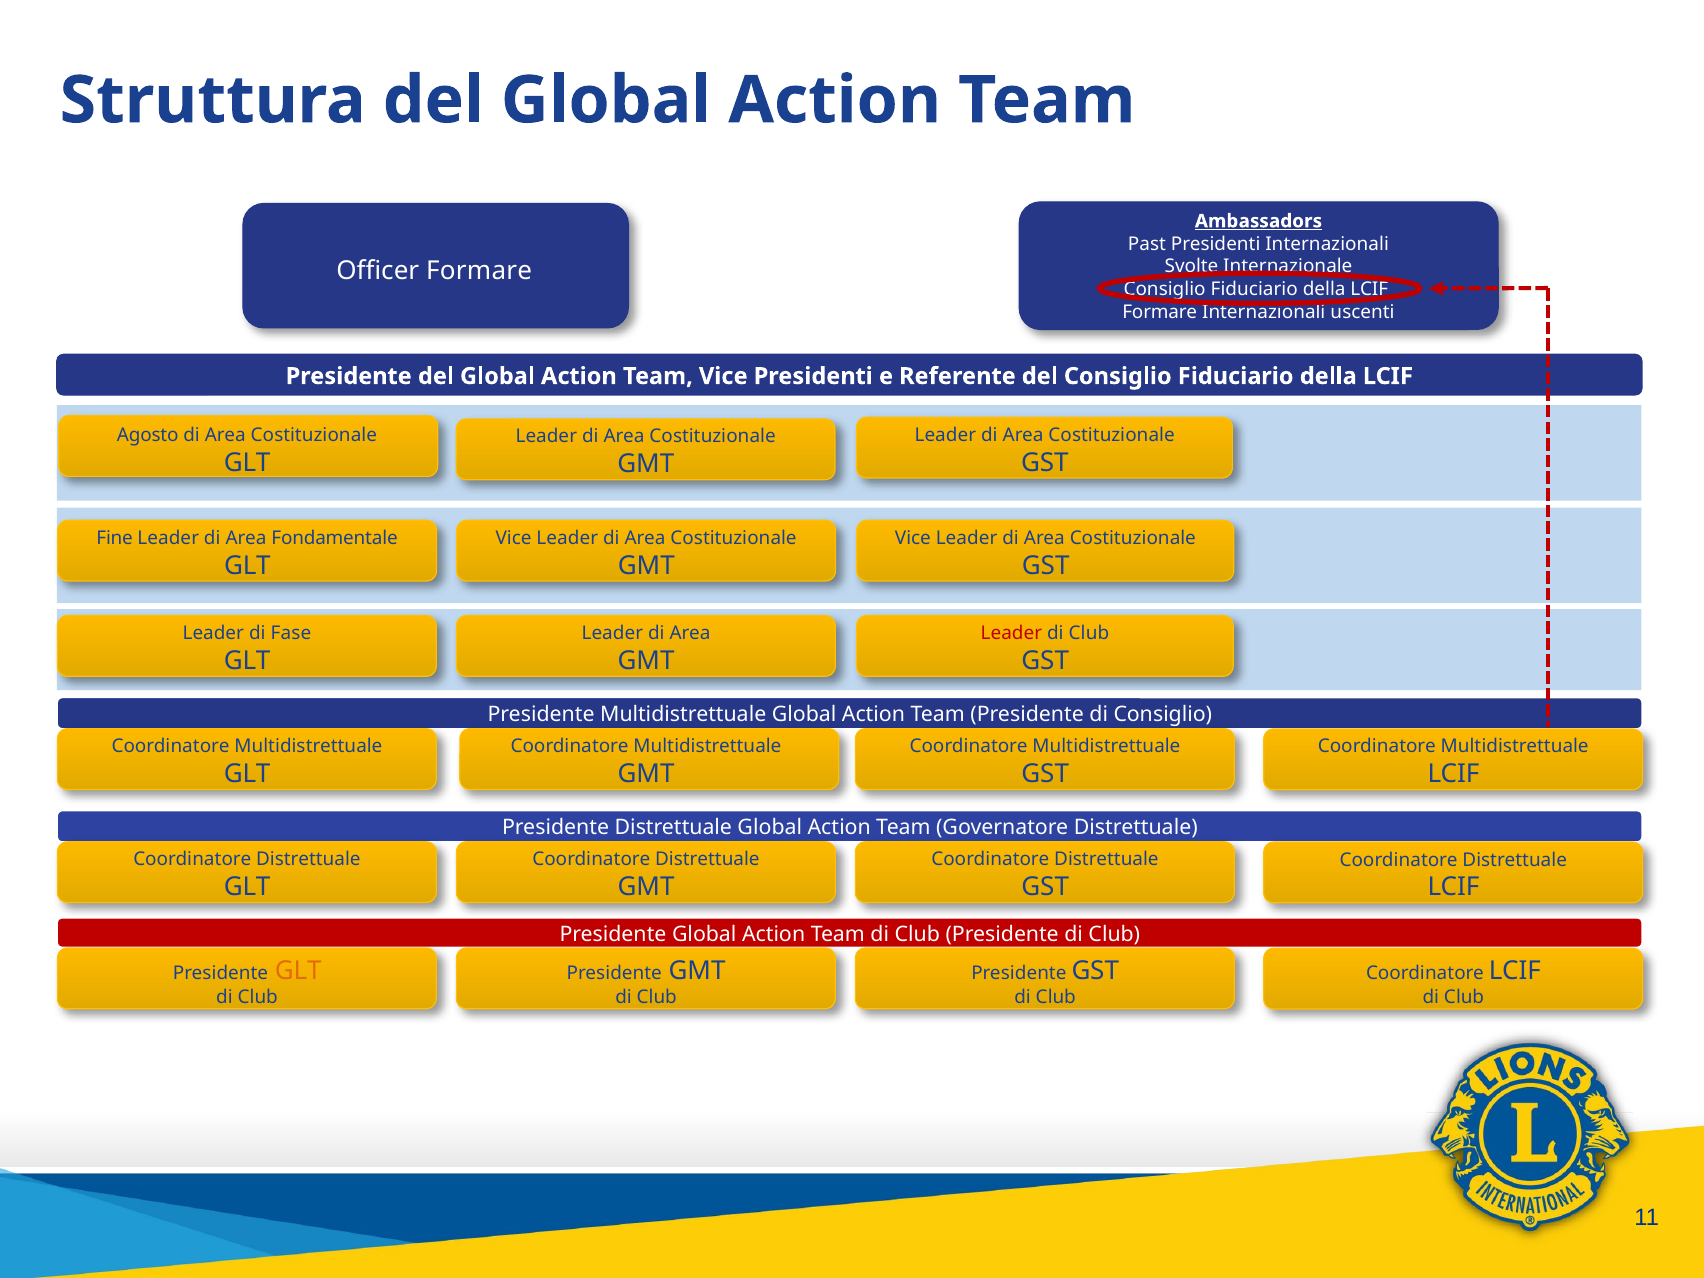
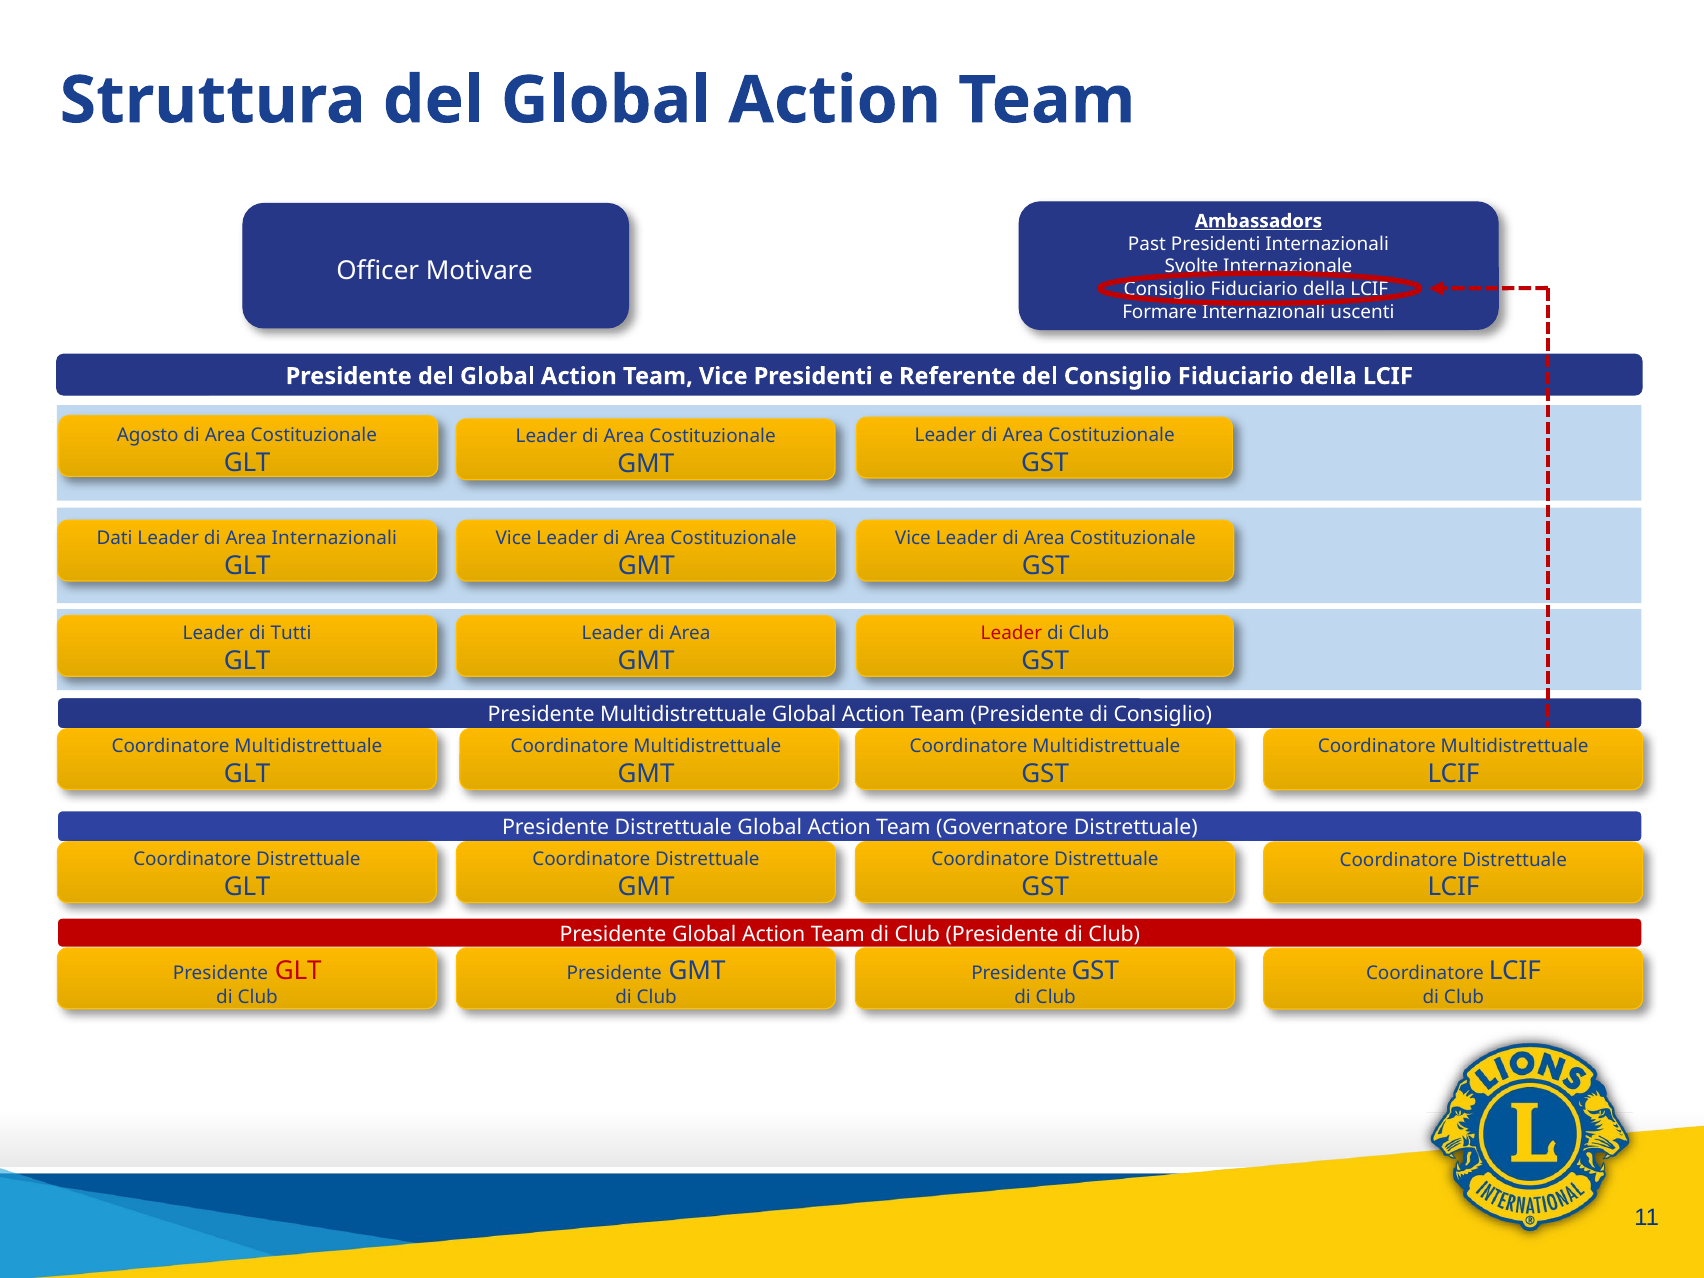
Officer Formare: Formare -> Motivare
Fine: Fine -> Dati
Area Fondamentale: Fondamentale -> Internazionali
Fase: Fase -> Tutti
GLT at (298, 971) colour: orange -> red
